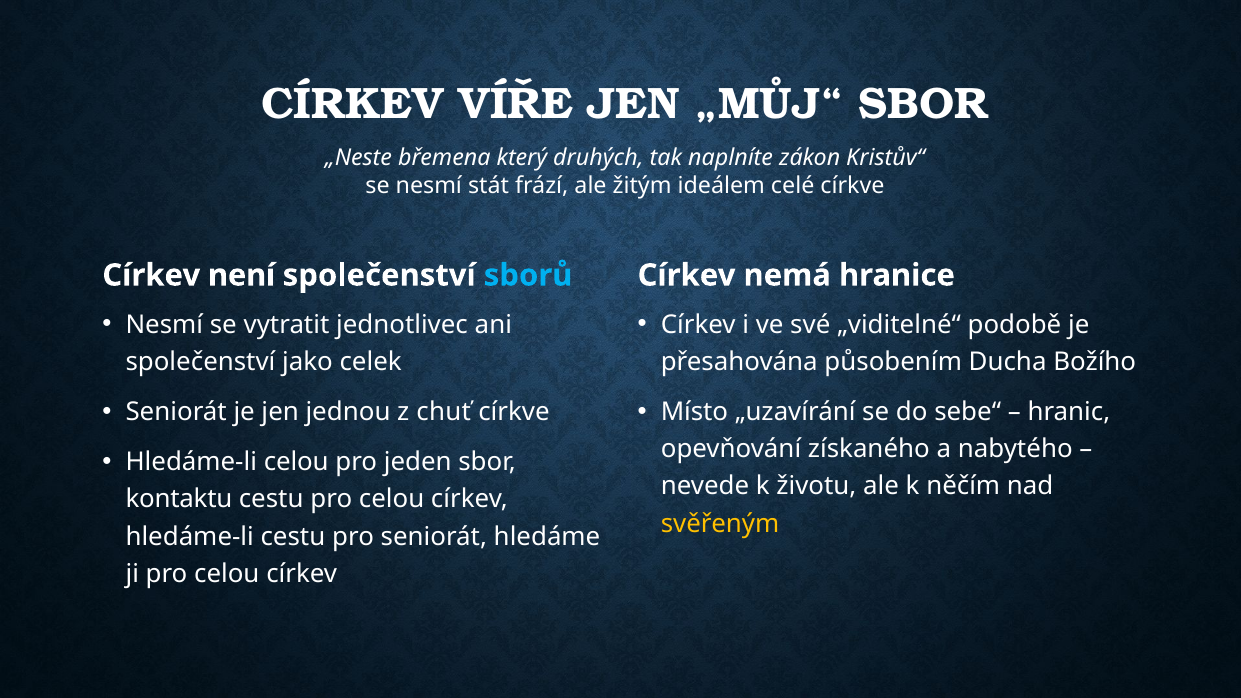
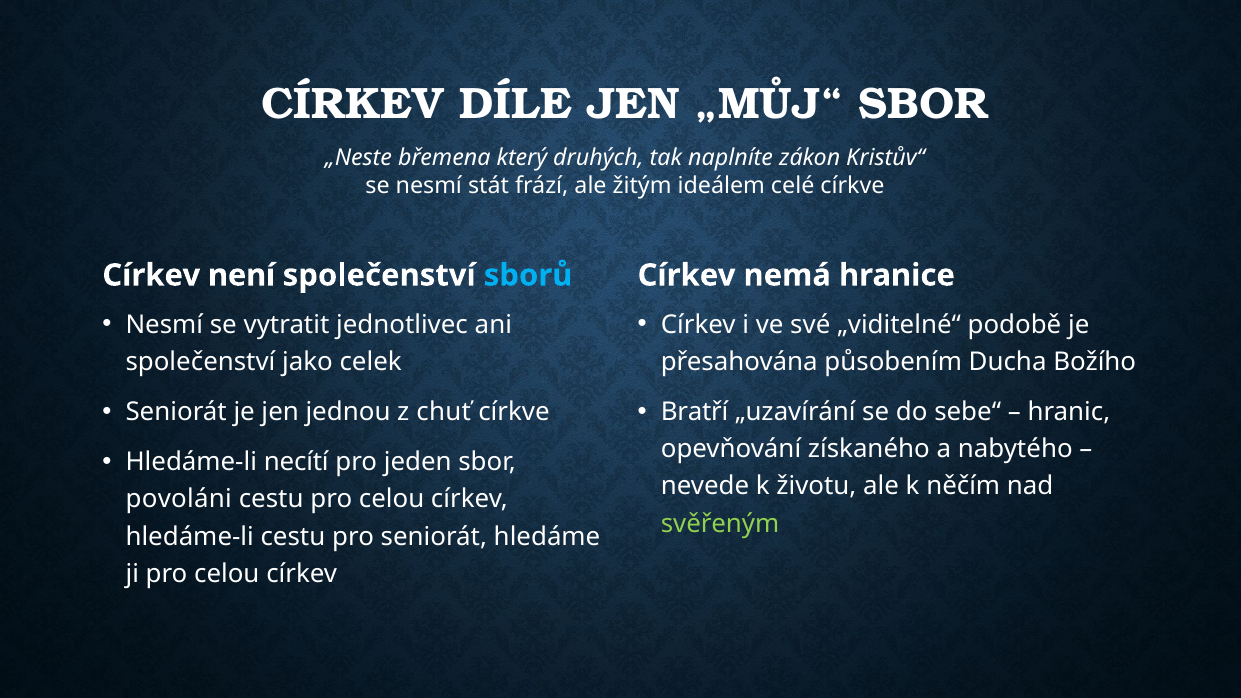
VÍŘE: VÍŘE -> DÍLE
Místo: Místo -> Bratří
Hledáme-li celou: celou -> necítí
kontaktu: kontaktu -> povoláni
svěřeným colour: yellow -> light green
